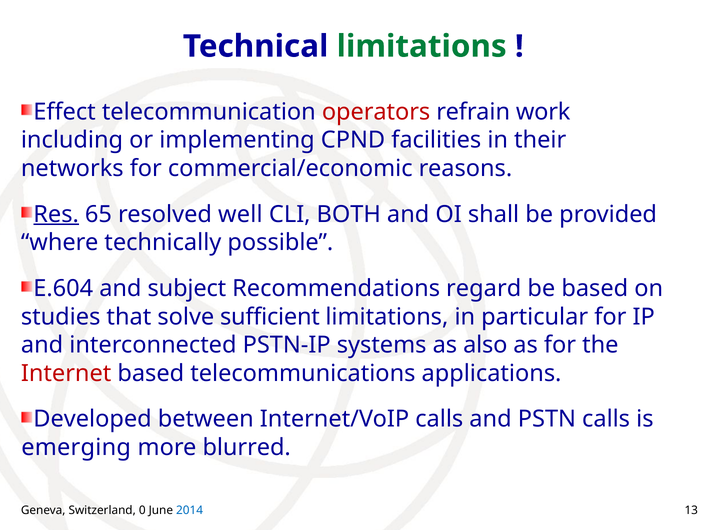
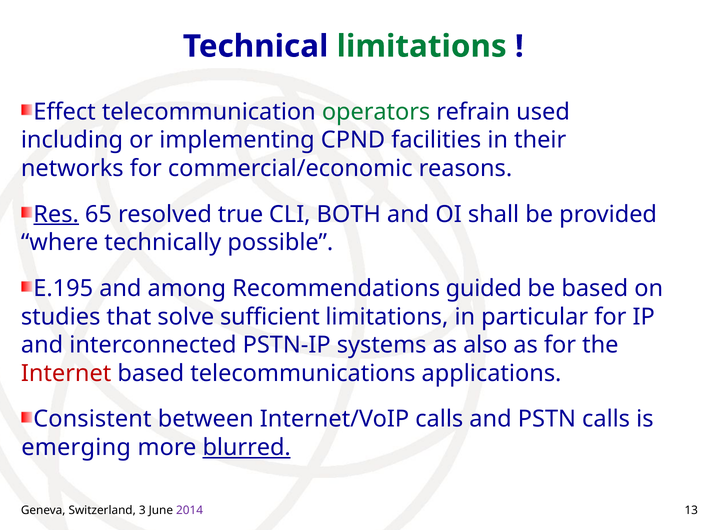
operators colour: red -> green
work: work -> used
well: well -> true
E.604: E.604 -> E.195
subject: subject -> among
regard: regard -> guided
Developed: Developed -> Consistent
blurred underline: none -> present
0: 0 -> 3
2014 colour: blue -> purple
